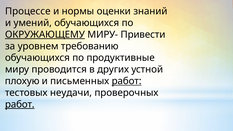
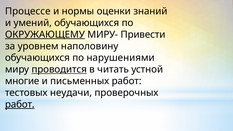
требованию: требованию -> наполовину
продуктивные: продуктивные -> нарушениями
проводится underline: none -> present
других: других -> читать
плохую: плохую -> многие
работ at (127, 81) underline: present -> none
